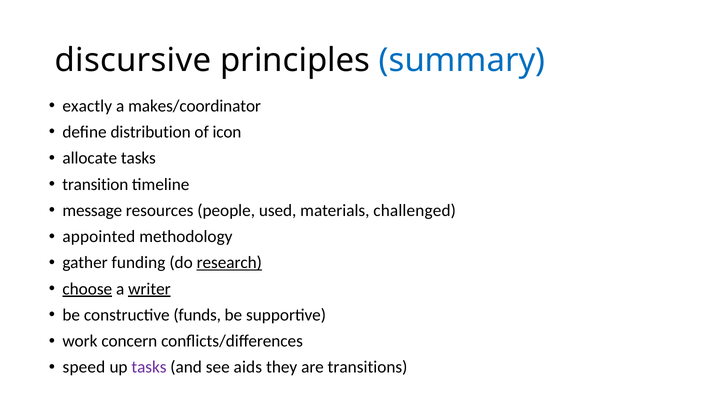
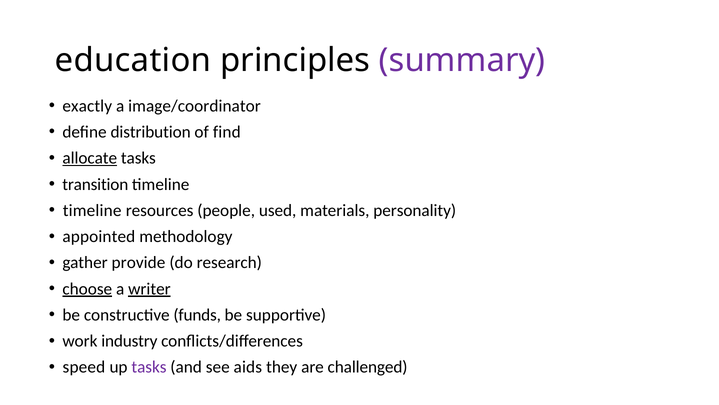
discursive: discursive -> education
summary colour: blue -> purple
makes/coordinator: makes/coordinator -> image/coordinator
icon: icon -> find
allocate underline: none -> present
message at (92, 210): message -> timeline
challenged: challenged -> personality
funding: funding -> provide
research underline: present -> none
concern: concern -> industry
transitions: transitions -> challenged
